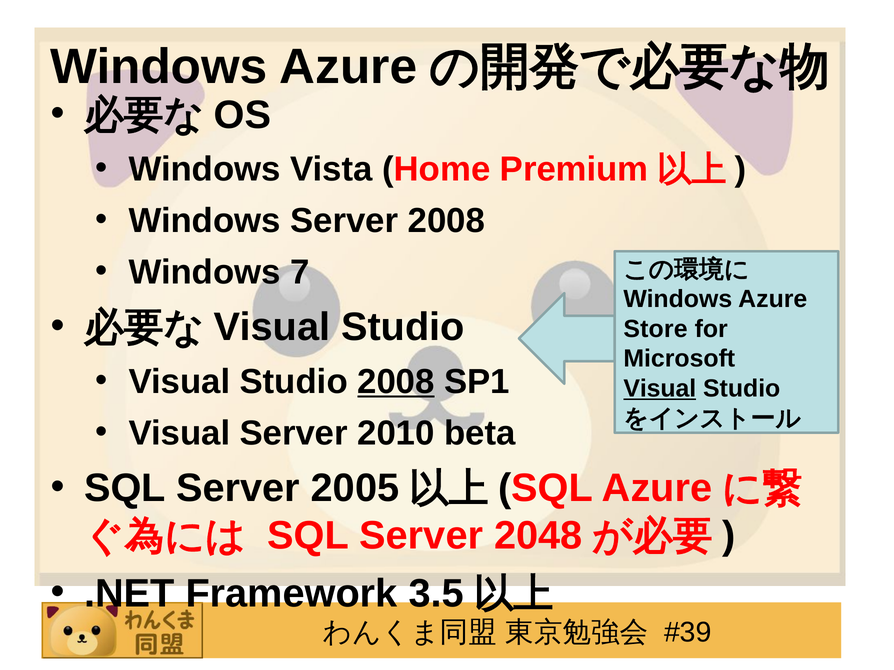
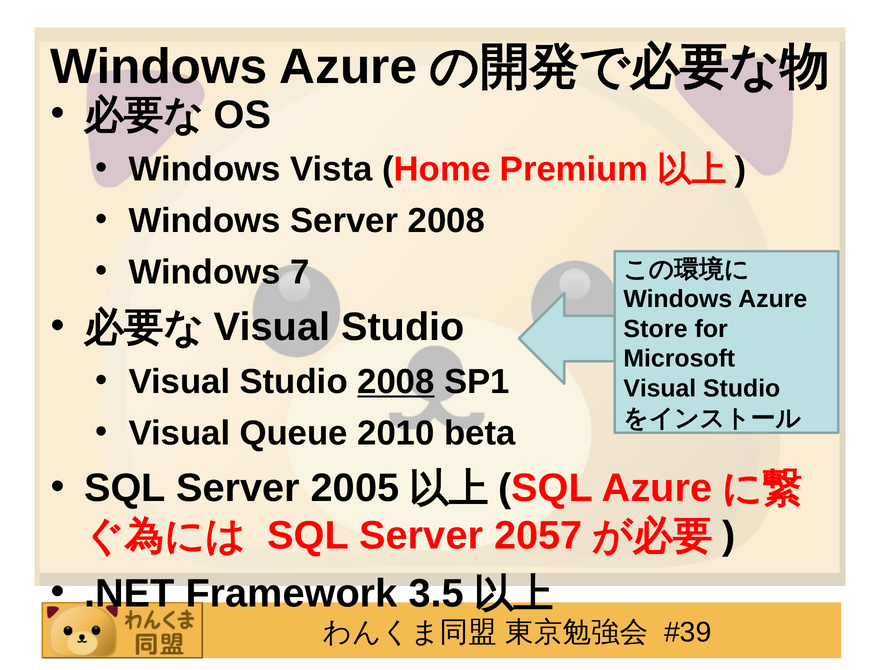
Visual at (660, 389) underline: present -> none
Visual Server: Server -> Queue
2048: 2048 -> 2057
